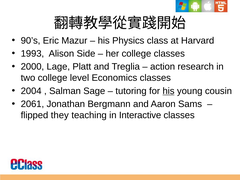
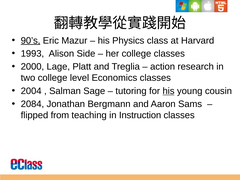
90’s underline: none -> present
2061: 2061 -> 2084
they: they -> from
Interactive: Interactive -> Instruction
